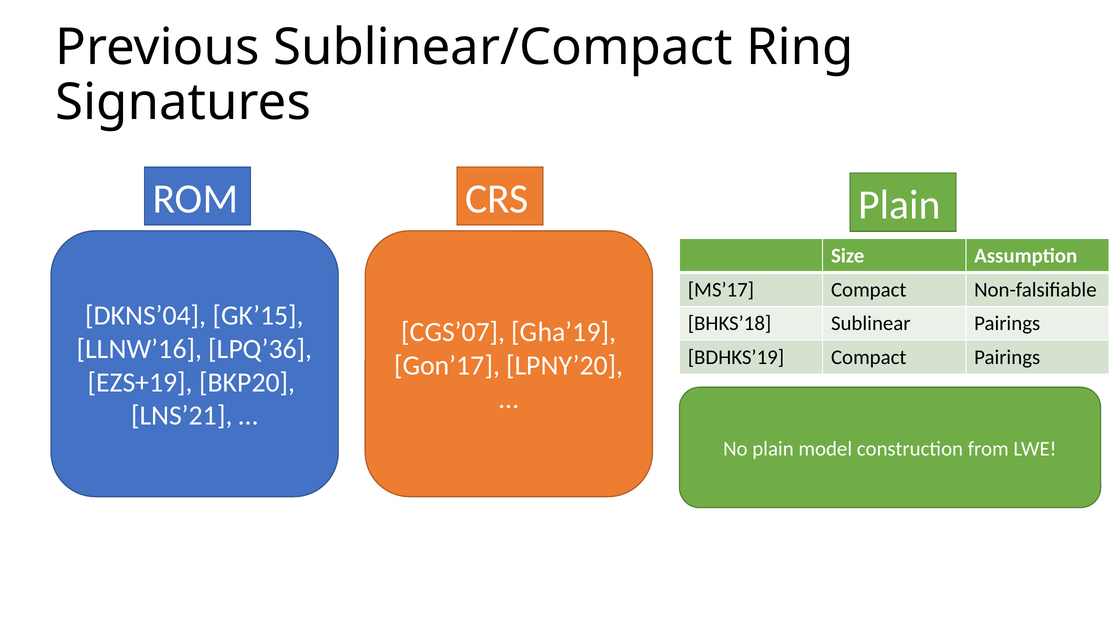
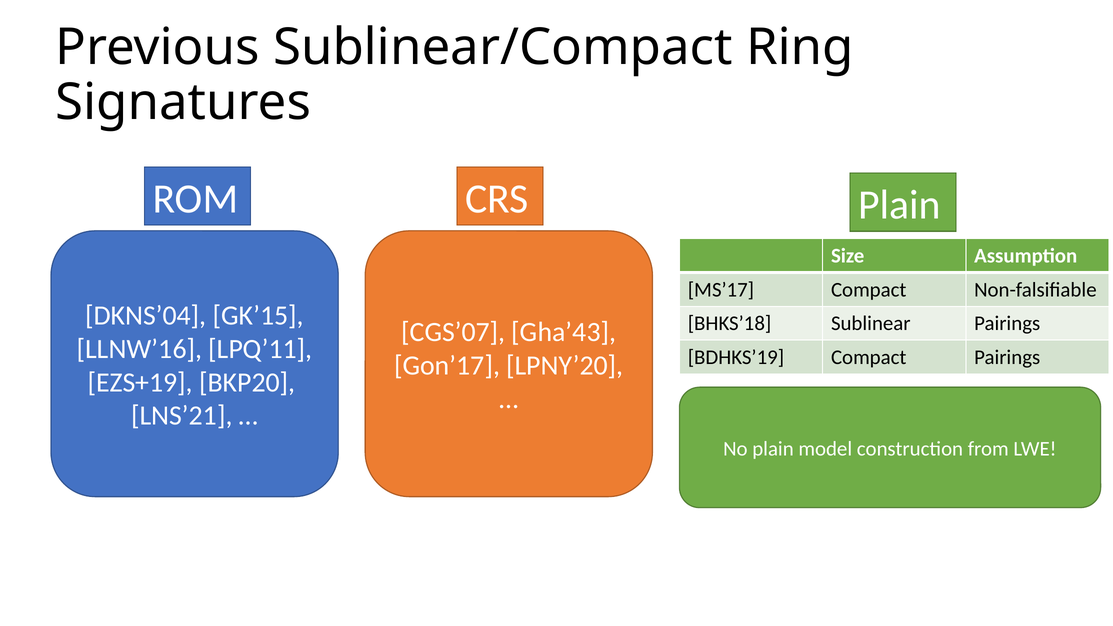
Gha’19: Gha’19 -> Gha’43
LPQ’36: LPQ’36 -> LPQ’11
